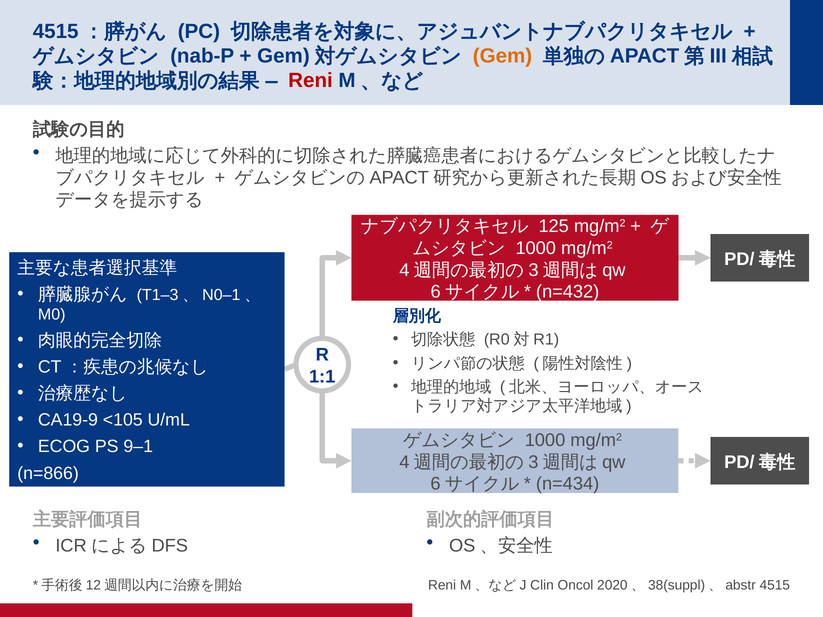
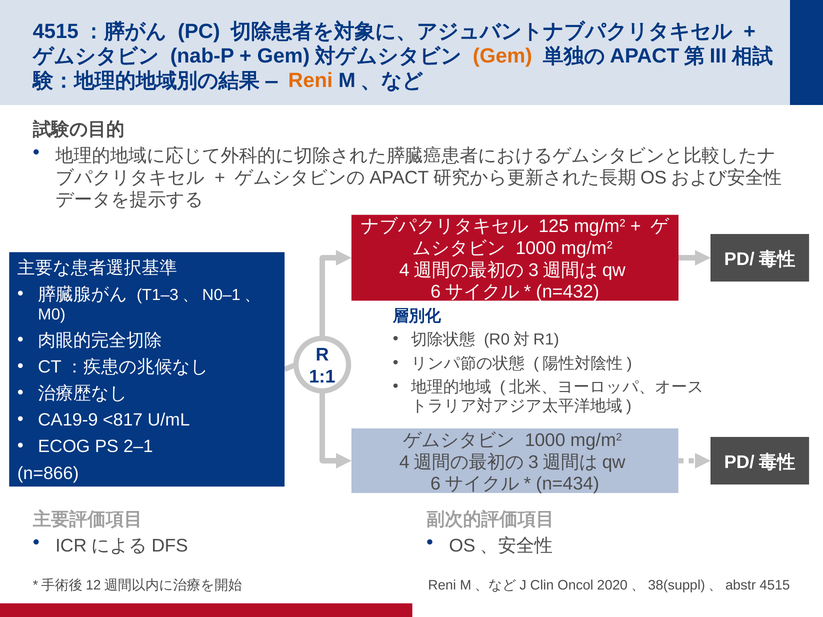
Reni at (311, 81) colour: red -> orange
<105: <105 -> <817
9–1: 9–1 -> 2–1
